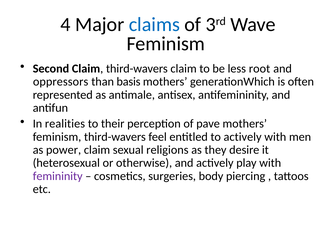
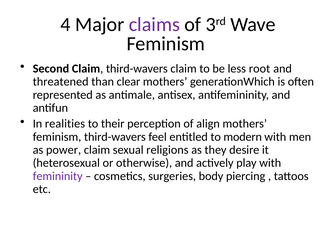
claims colour: blue -> purple
oppressors: oppressors -> threatened
basis: basis -> clear
pave: pave -> align
to actively: actively -> modern
